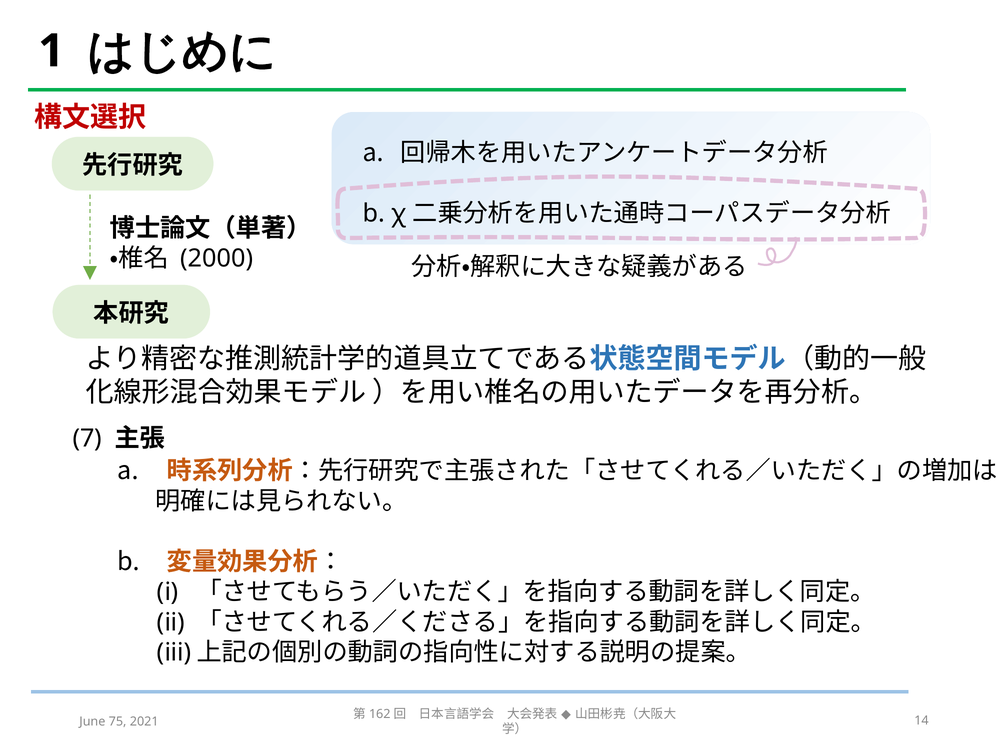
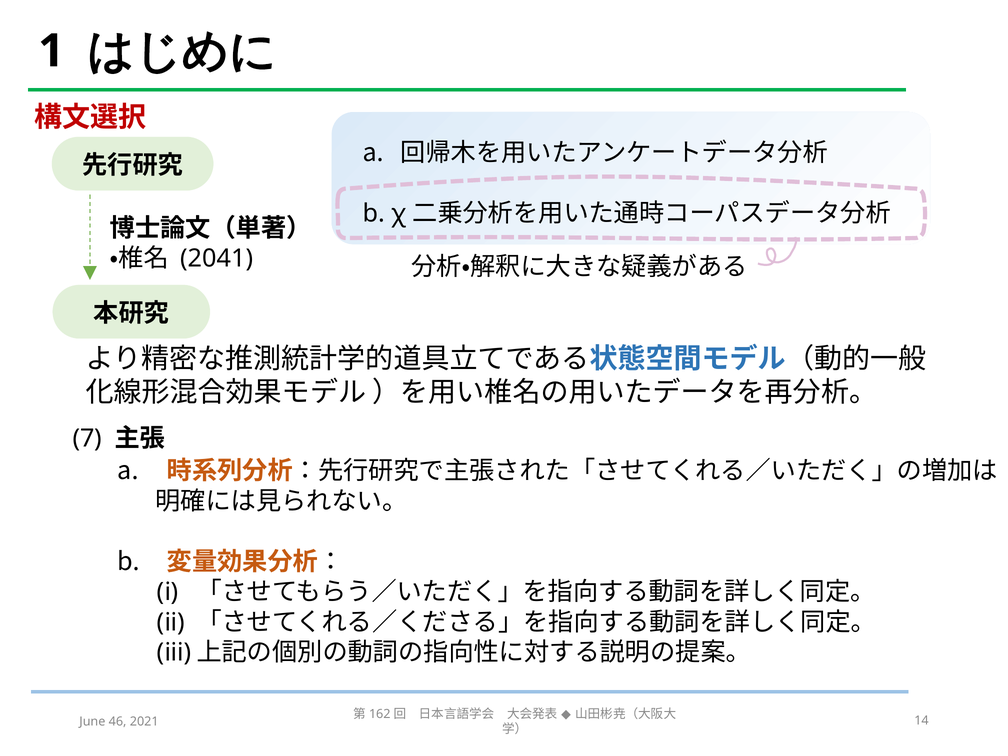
2000: 2000 -> 2041
75: 75 -> 46
